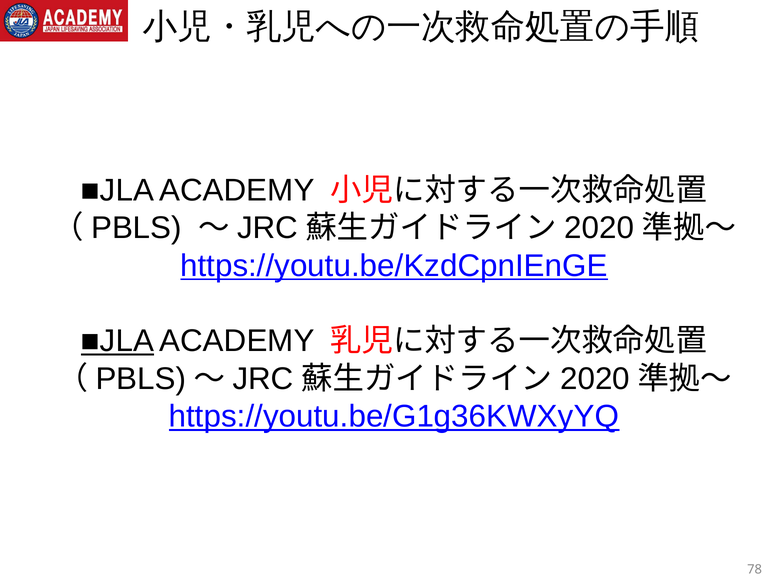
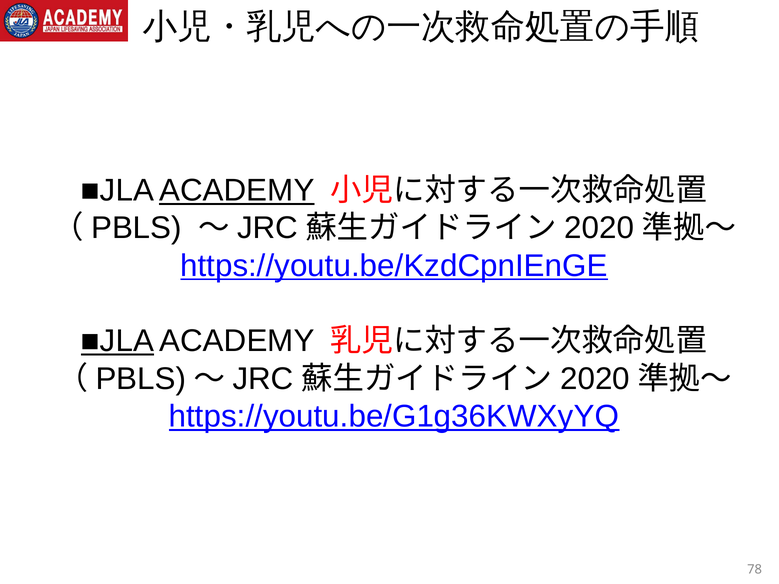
ACADEMY at (237, 191) underline: none -> present
